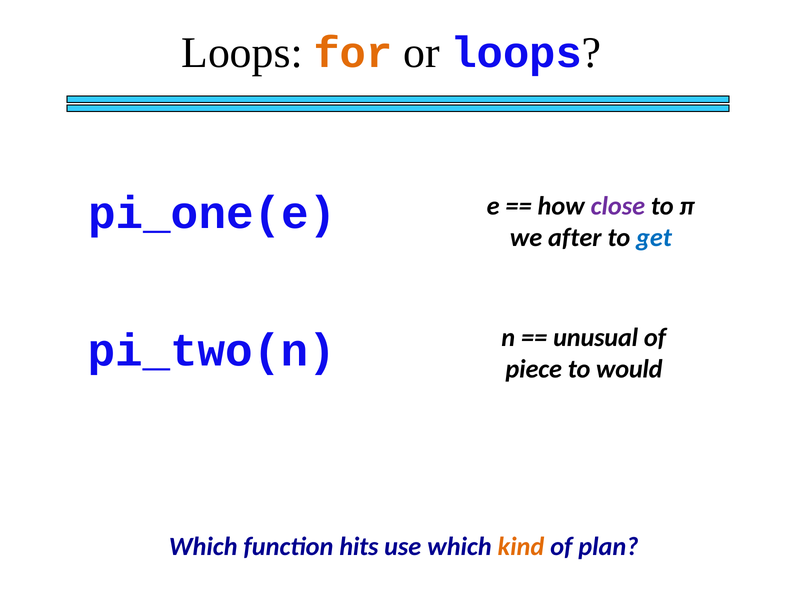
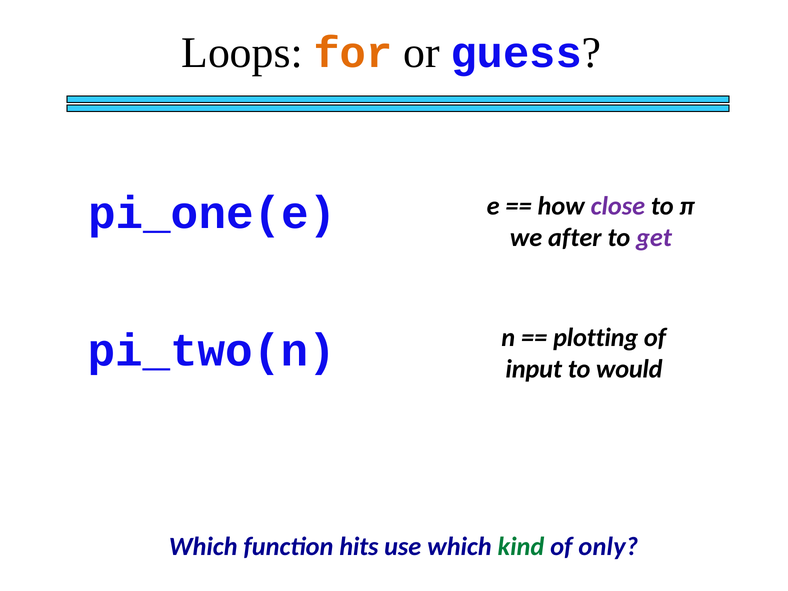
or loops: loops -> guess
get colour: blue -> purple
unusual: unusual -> plotting
piece: piece -> input
kind colour: orange -> green
plan: plan -> only
